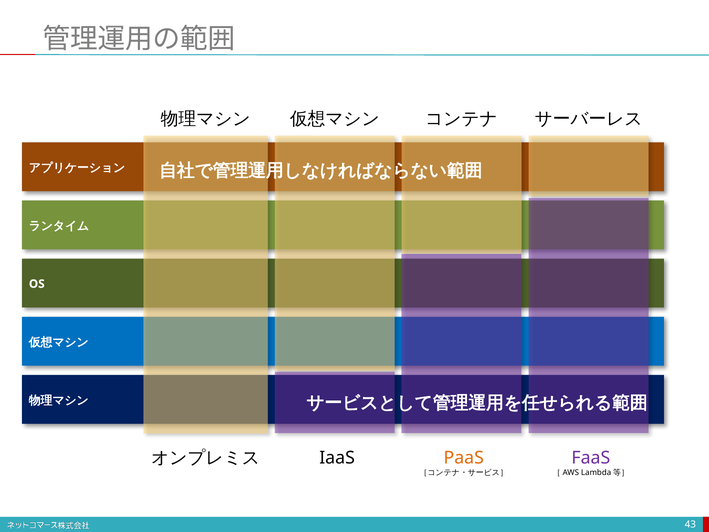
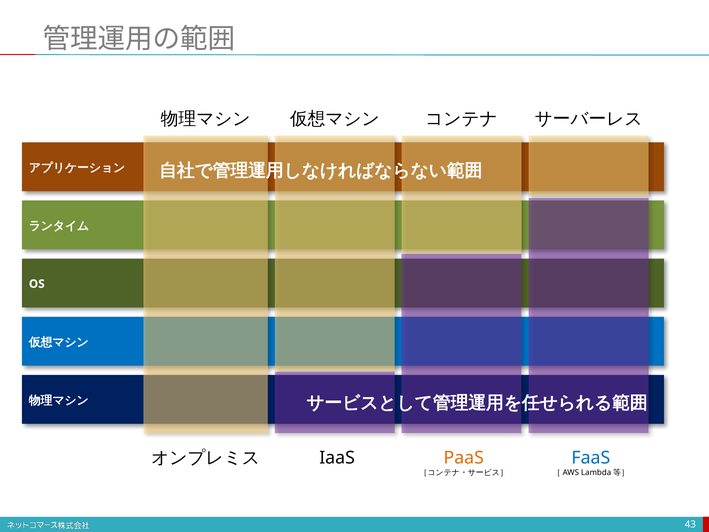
FaaS colour: purple -> blue
